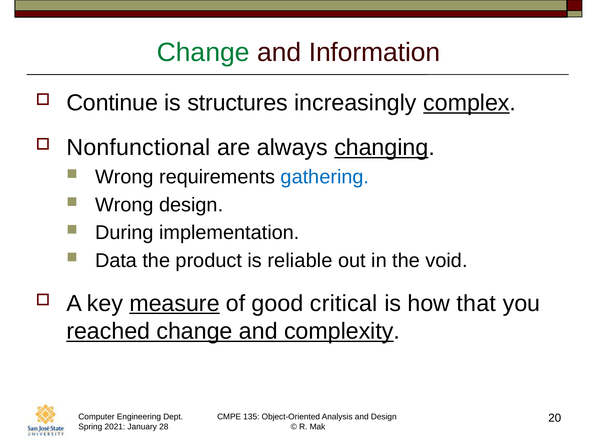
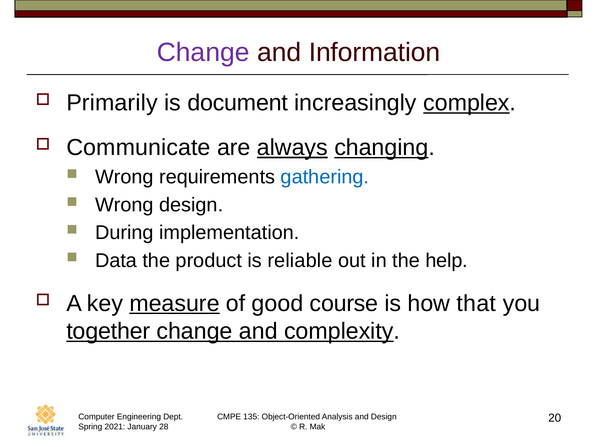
Change at (203, 53) colour: green -> purple
Continue: Continue -> Primarily
structures: structures -> document
Nonfunctional: Nonfunctional -> Communicate
always underline: none -> present
void: void -> help
critical: critical -> course
reached: reached -> together
